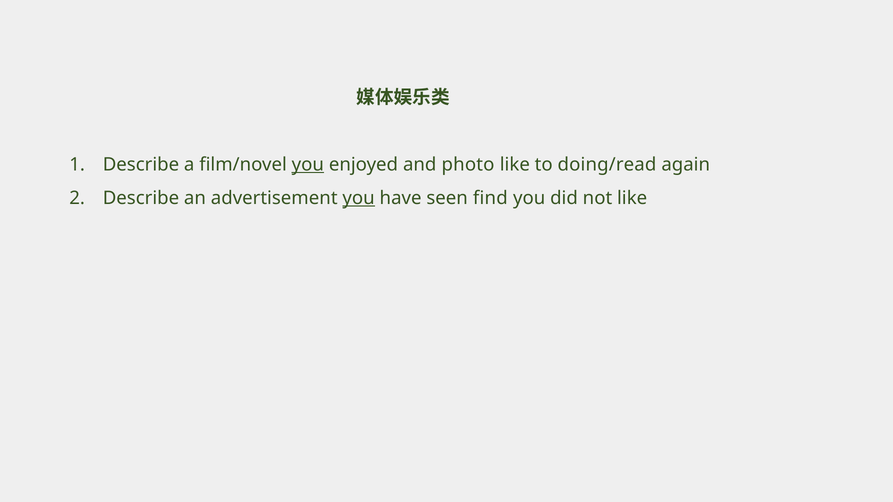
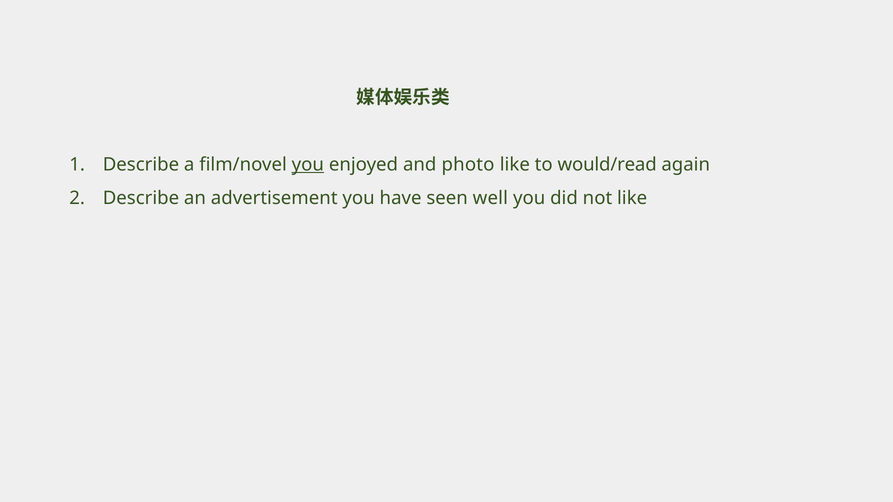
doing/read: doing/read -> would/read
you at (359, 198) underline: present -> none
find: find -> well
